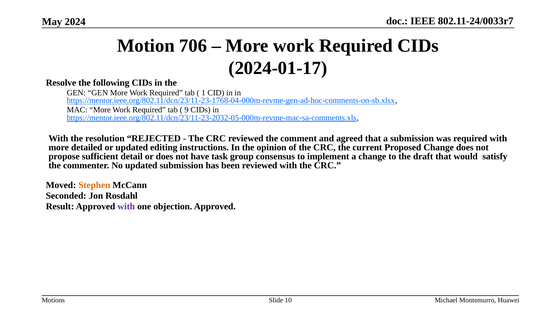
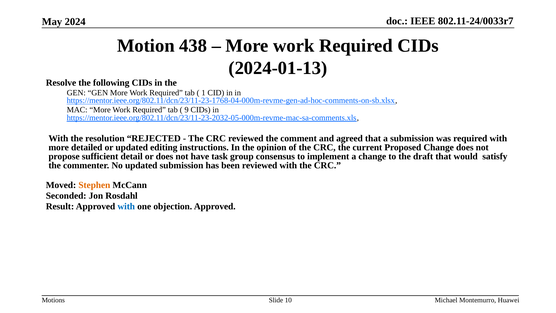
706: 706 -> 438
2024-01-17: 2024-01-17 -> 2024-01-13
with at (126, 206) colour: purple -> blue
